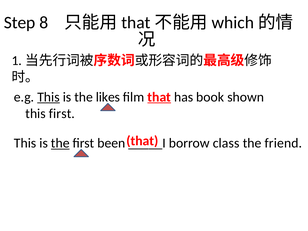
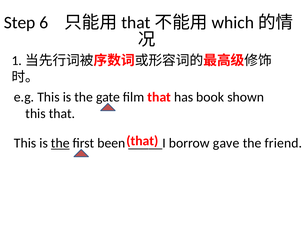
8: 8 -> 6
This at (48, 97) underline: present -> none
likes: likes -> gate
that at (159, 97) underline: present -> none
this first: first -> that
class: class -> gave
